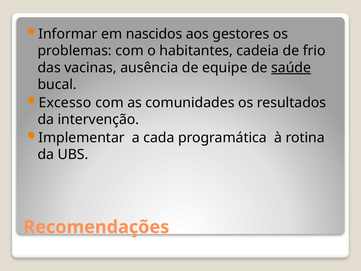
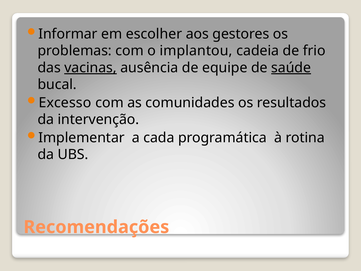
nascidos: nascidos -> escolher
habitantes: habitantes -> implantou
vacinas underline: none -> present
